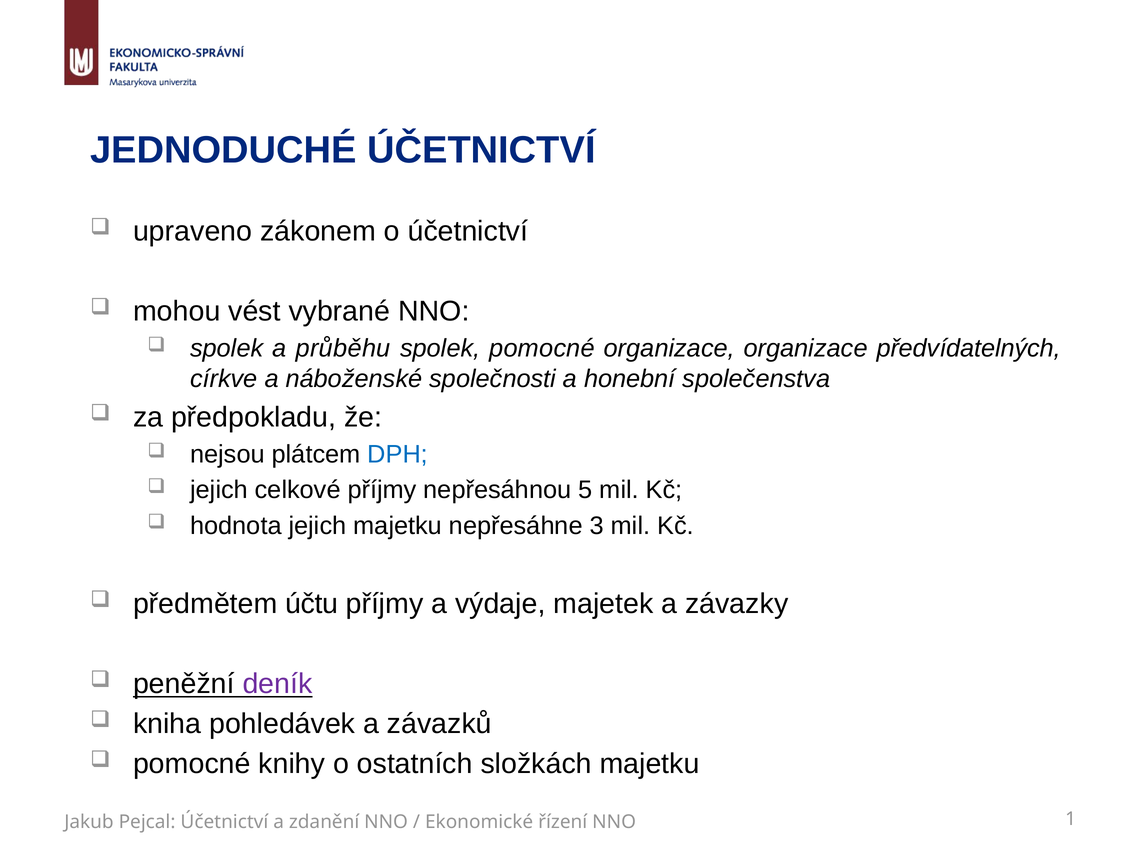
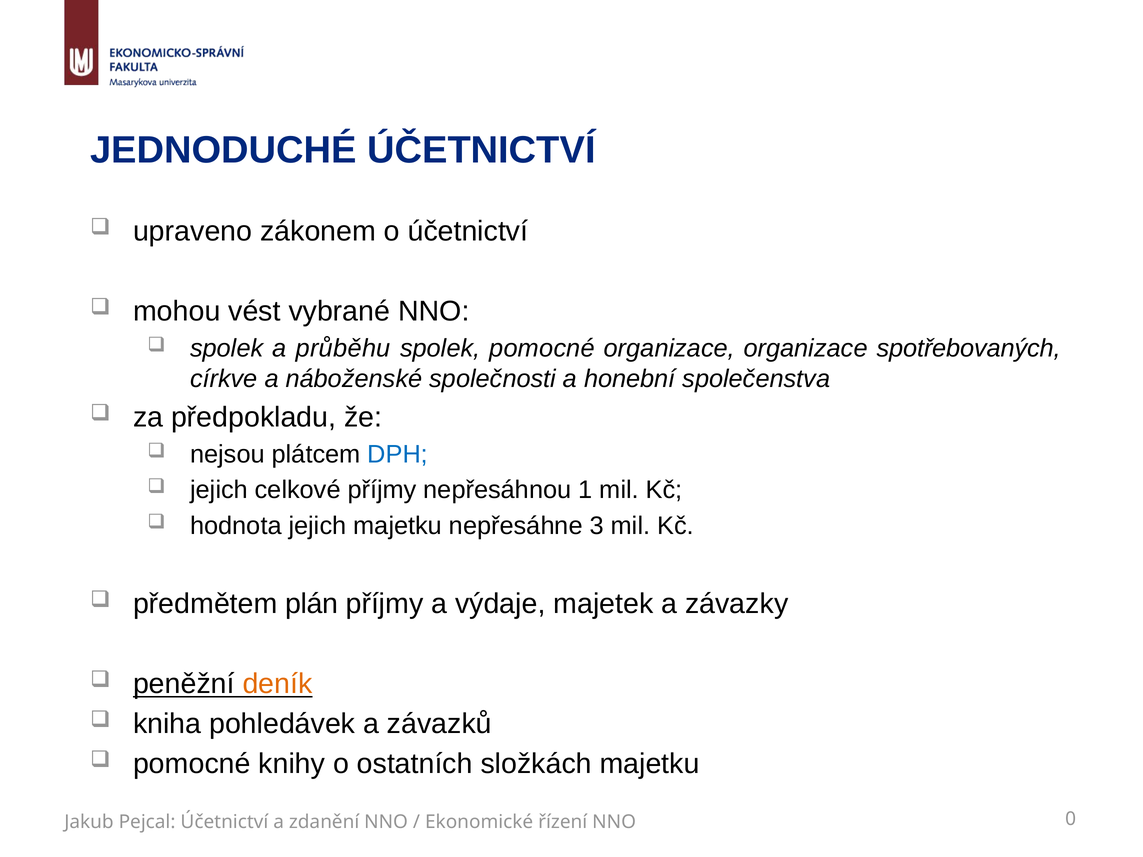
předvídatelných: předvídatelných -> spotřebovaných
5: 5 -> 1
účtu: účtu -> plán
deník colour: purple -> orange
1: 1 -> 0
